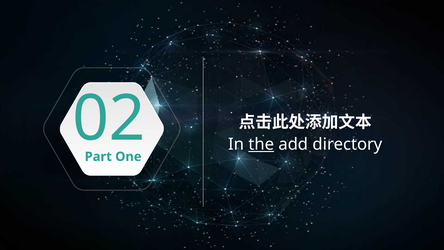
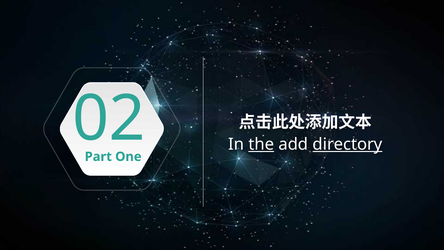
directory underline: none -> present
